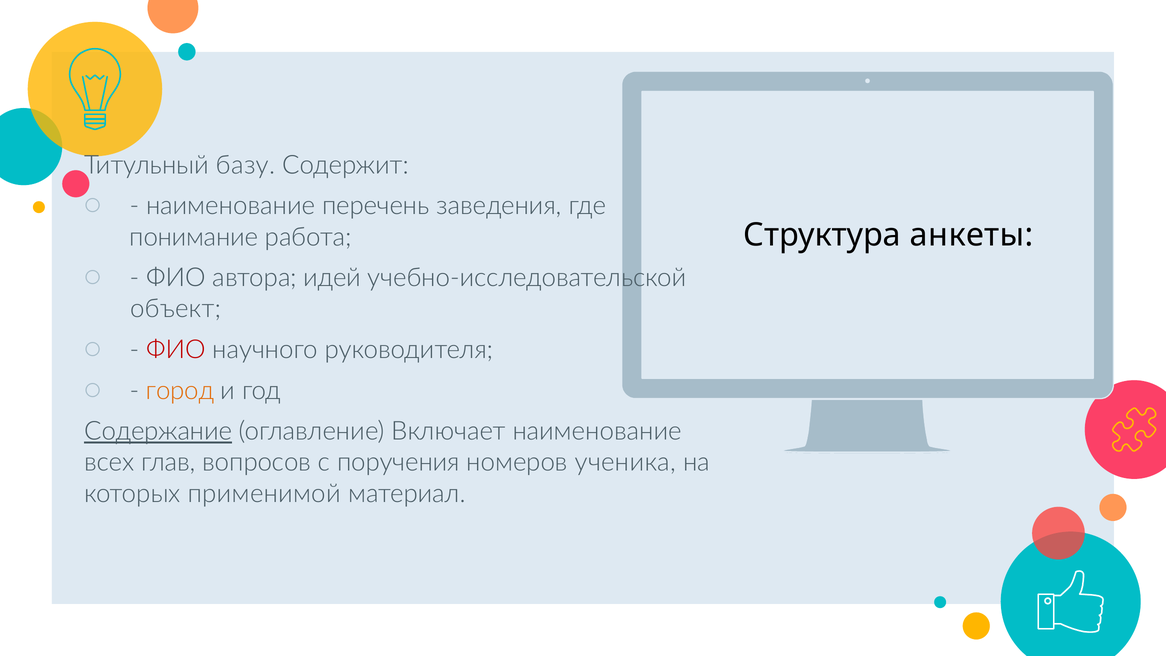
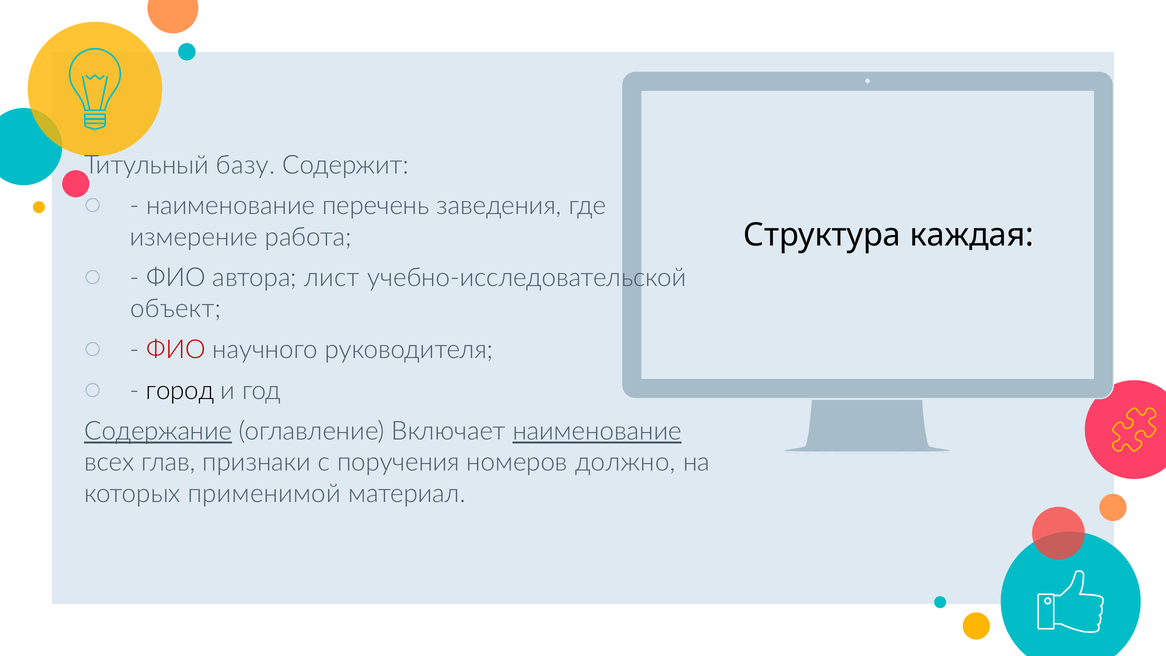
анкеты: анкеты -> каждая
понимание: понимание -> измерение
идей: идей -> лист
город colour: orange -> black
наименование at (597, 431) underline: none -> present
вопросов: вопросов -> признаки
ученика: ученика -> должно
